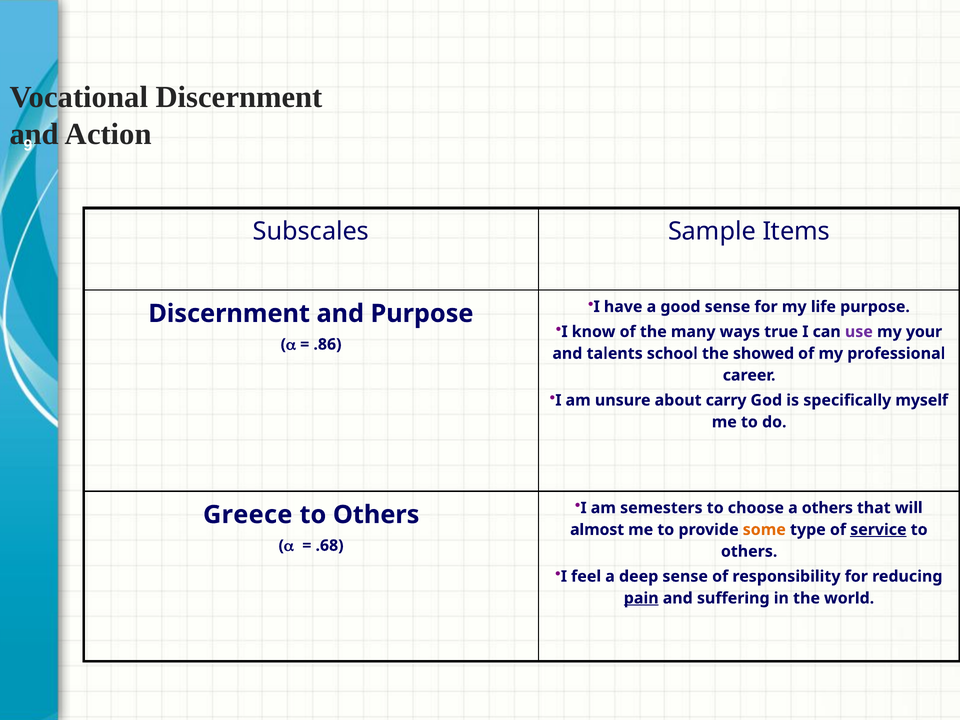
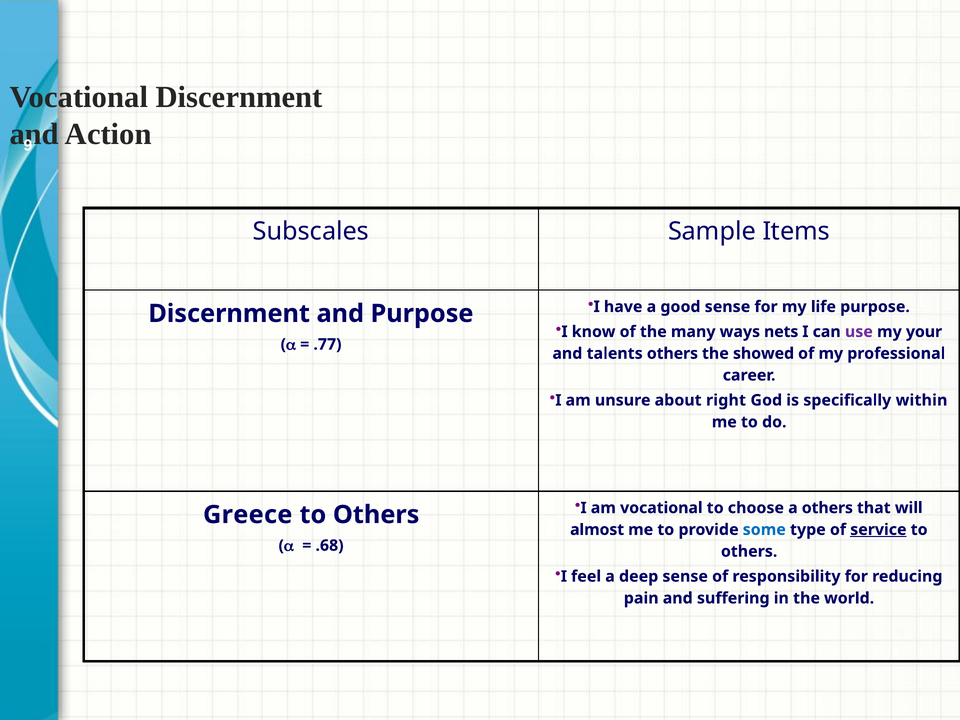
true: true -> nets
.86: .86 -> .77
talents school: school -> others
carry: carry -> right
myself: myself -> within
am semesters: semesters -> vocational
some colour: orange -> blue
pain underline: present -> none
